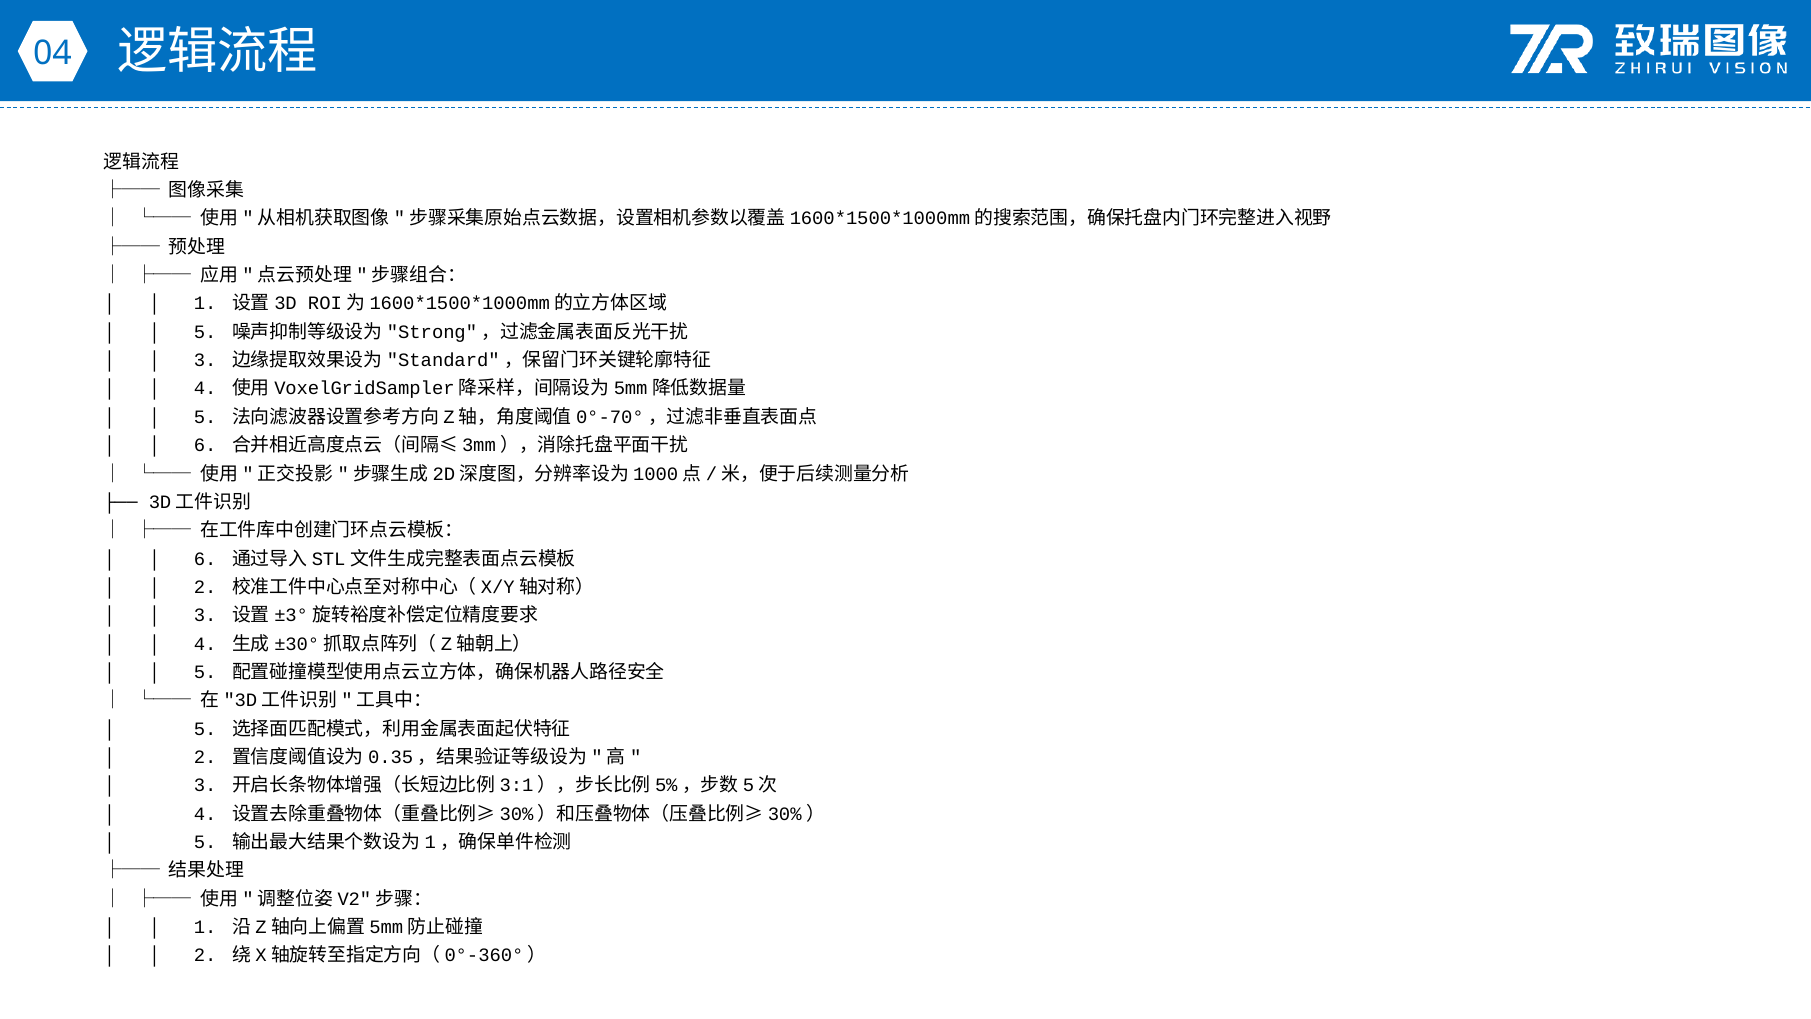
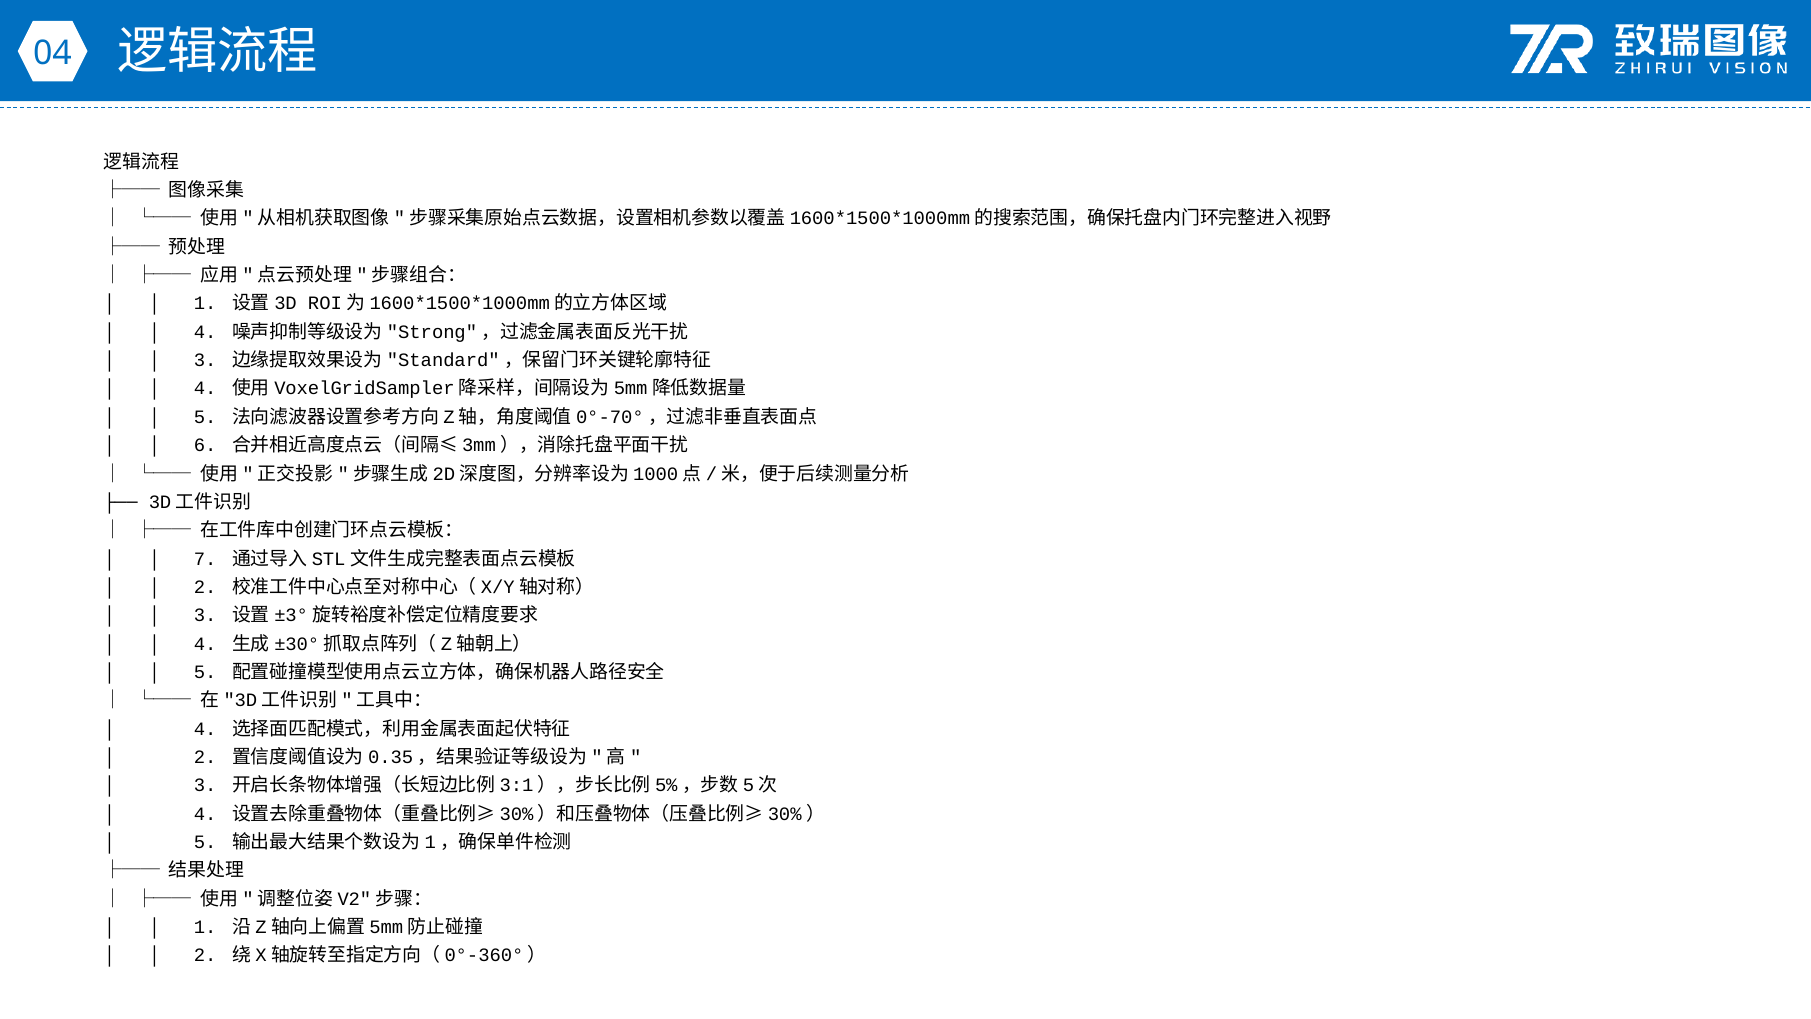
5 at (205, 332): 5 -> 4
6 at (205, 559): 6 -> 7
5 at (205, 729): 5 -> 4
